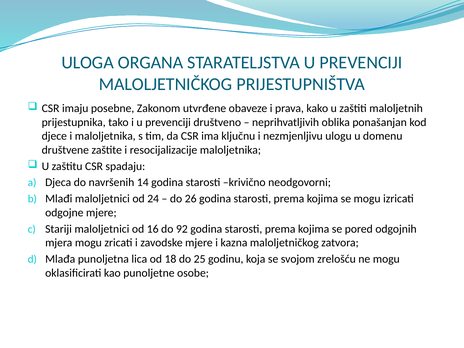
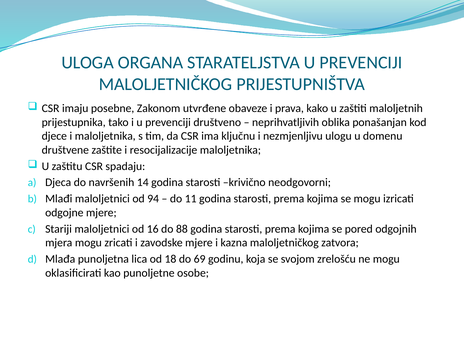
24: 24 -> 94
26: 26 -> 11
92: 92 -> 88
25: 25 -> 69
